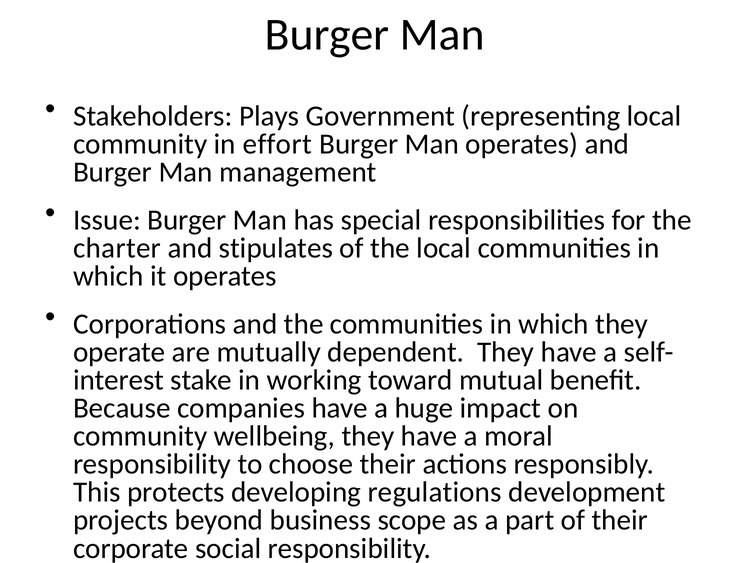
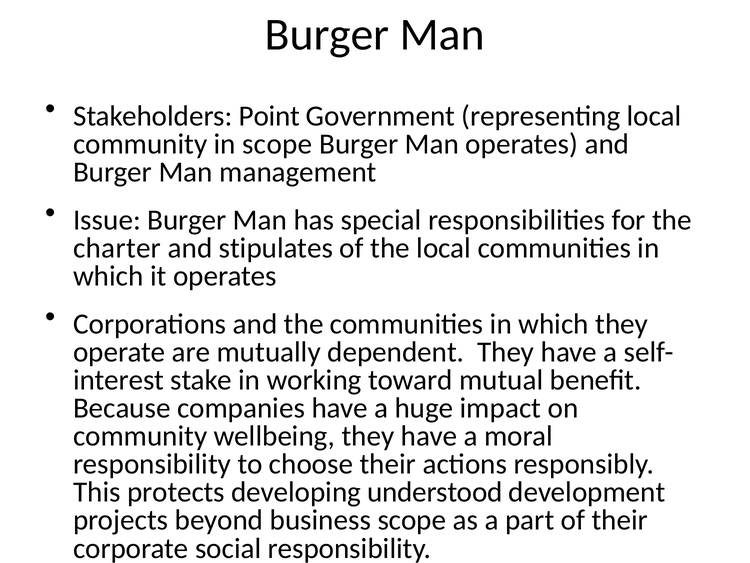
Plays: Plays -> Point
in effort: effort -> scope
regulations: regulations -> understood
